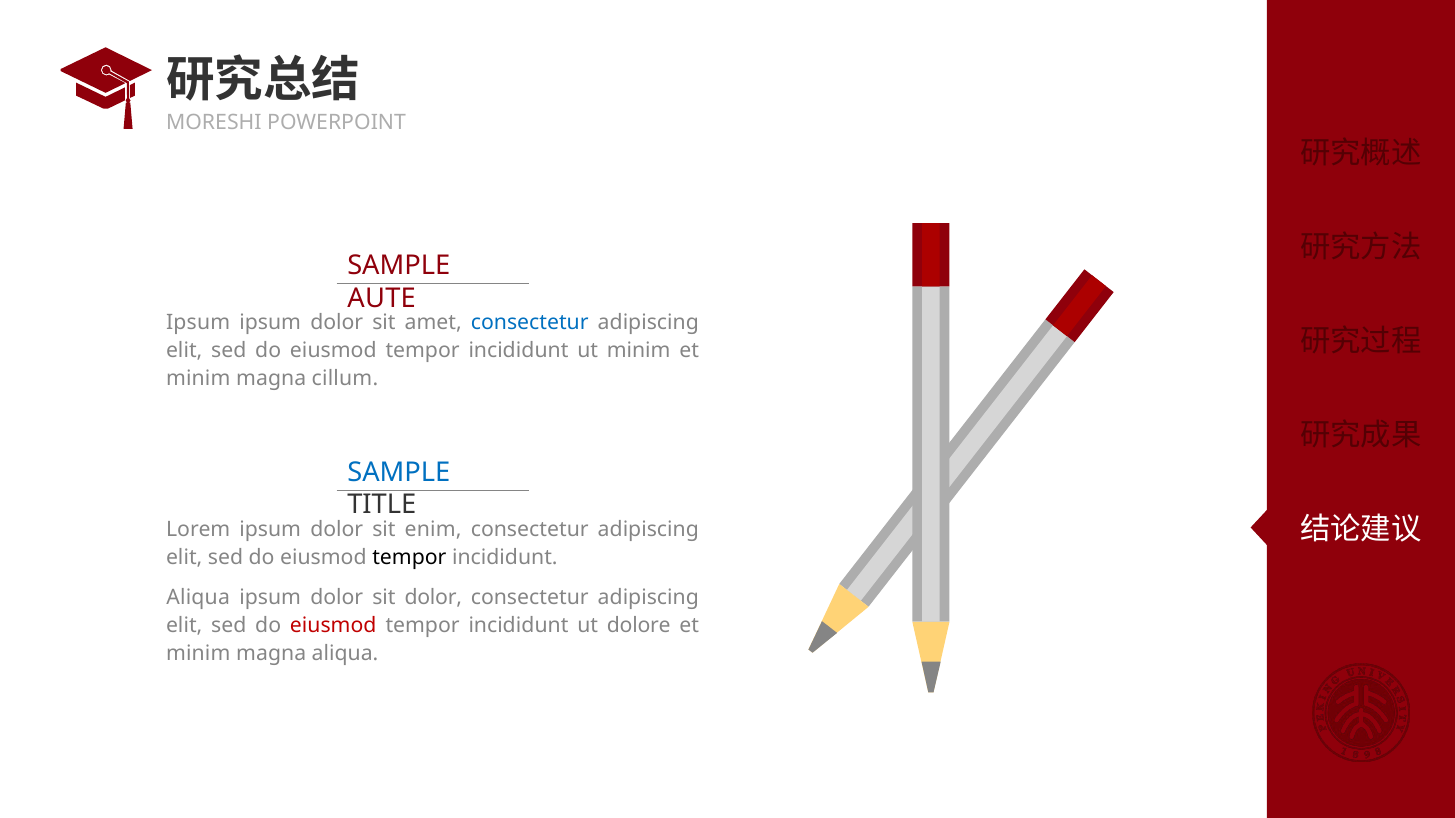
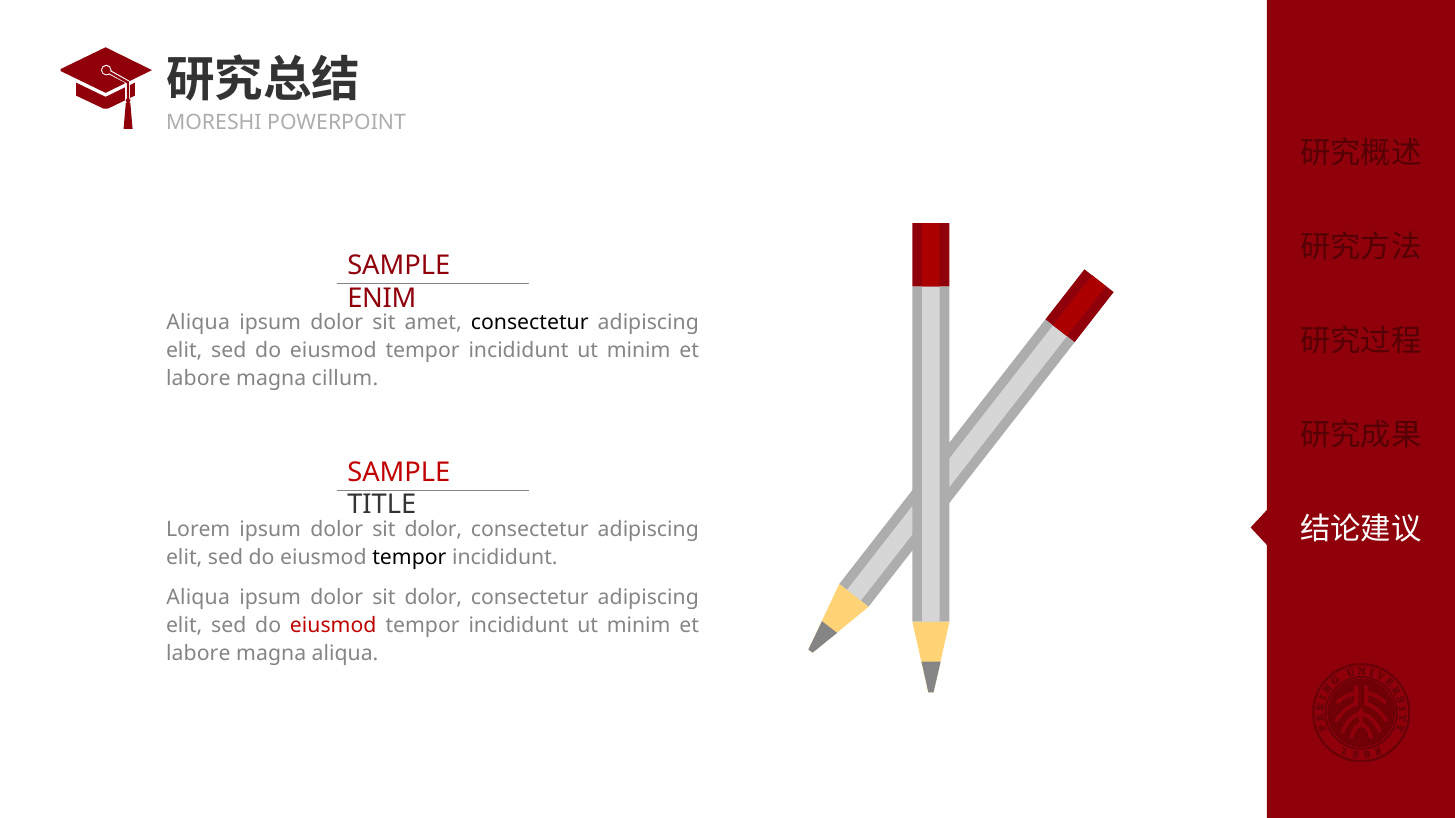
AUTE: AUTE -> ENIM
Ipsum at (198, 322): Ipsum -> Aliqua
consectetur at (530, 322) colour: blue -> black
minim at (198, 378): minim -> labore
SAMPLE at (399, 473) colour: blue -> red
enim at (433, 530): enim -> dolor
dolore at (639, 626): dolore -> minim
minim at (198, 654): minim -> labore
